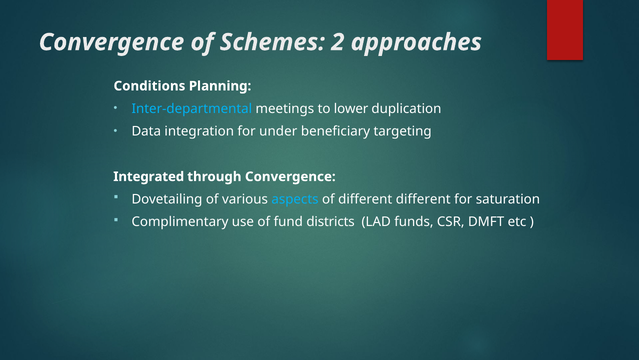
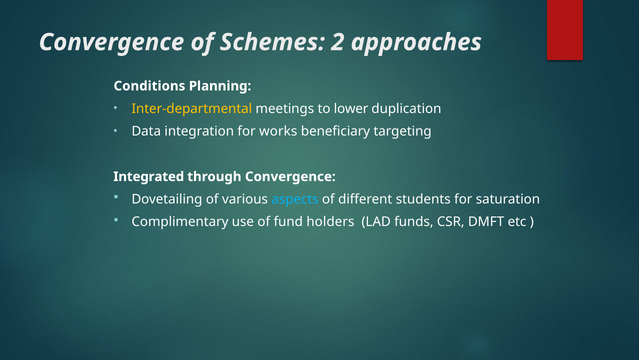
Inter-departmental colour: light blue -> yellow
under: under -> works
different different: different -> students
districts: districts -> holders
